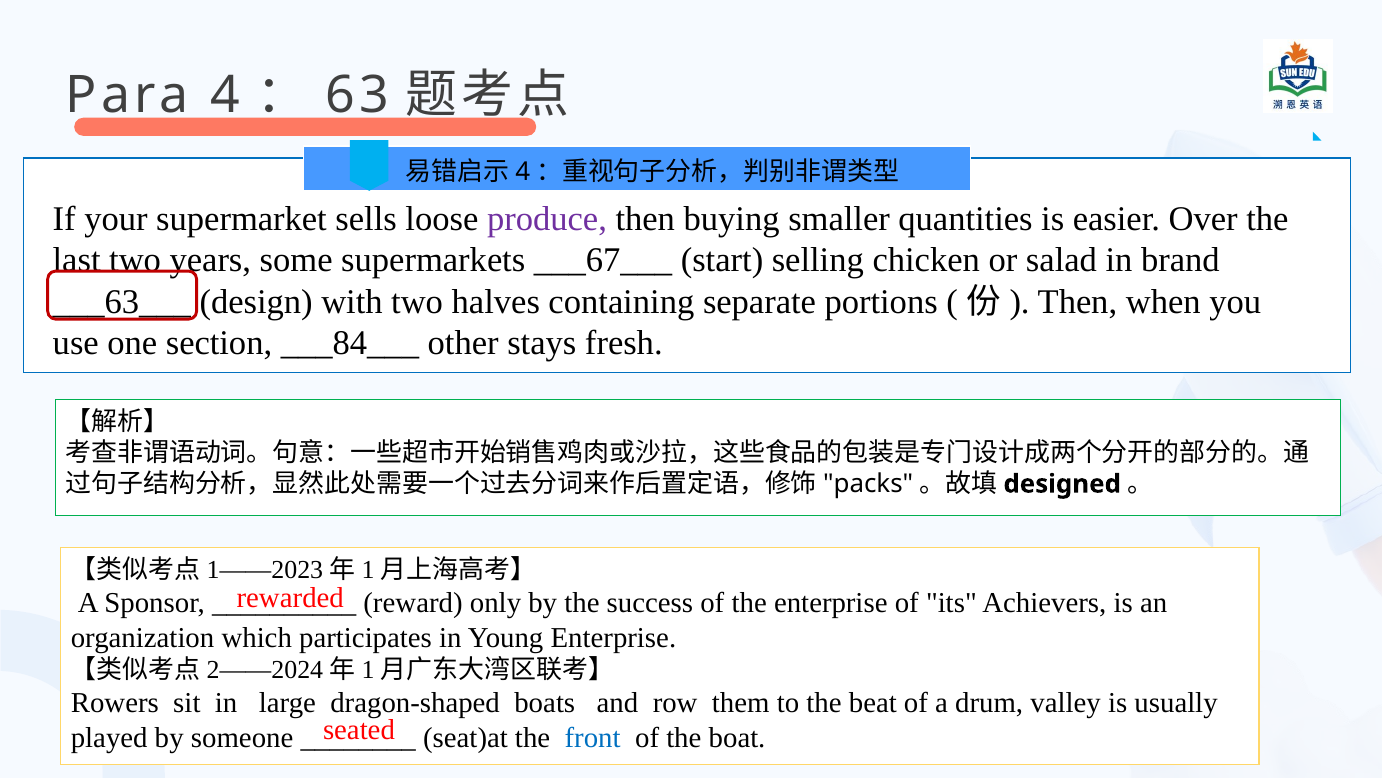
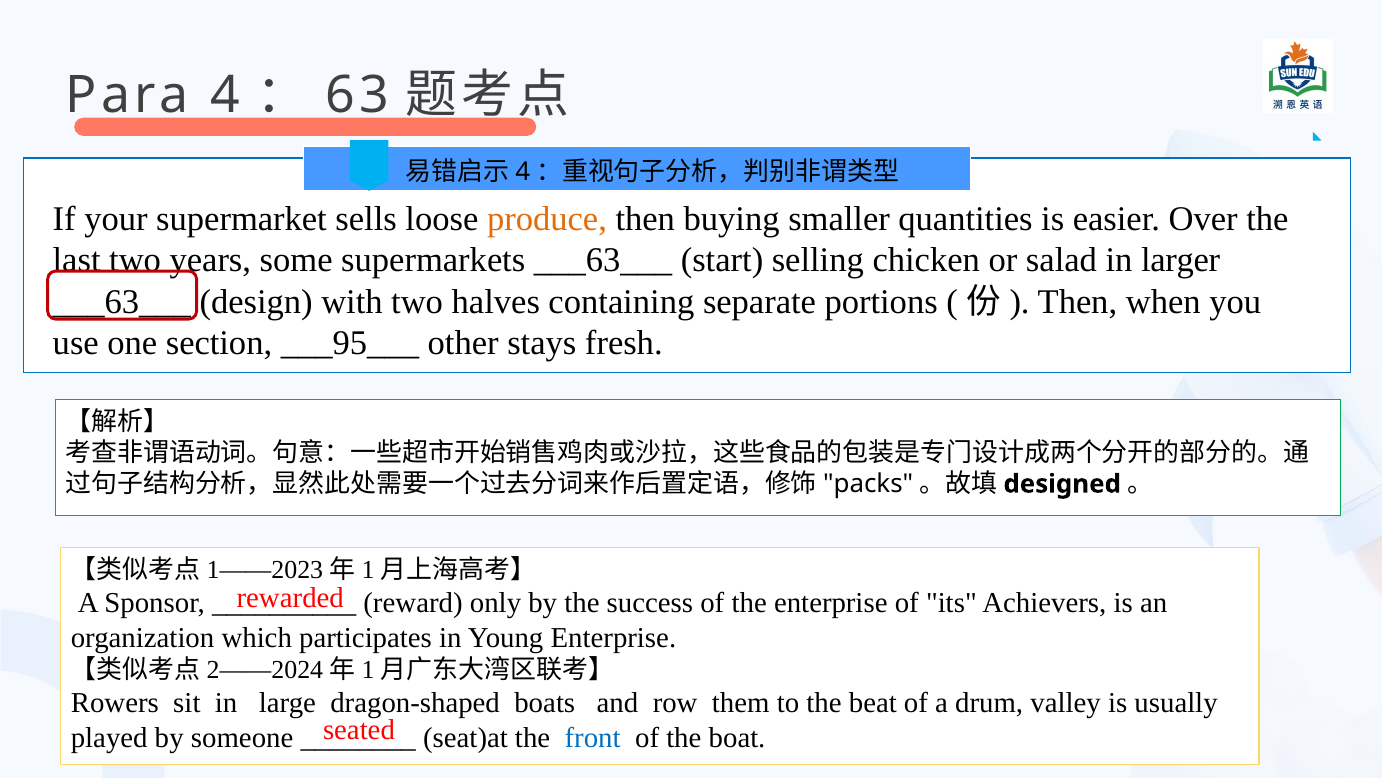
produce colour: purple -> orange
supermarkets ___67___: ___67___ -> ___63___
brand: brand -> larger
___84___: ___84___ -> ___95___
